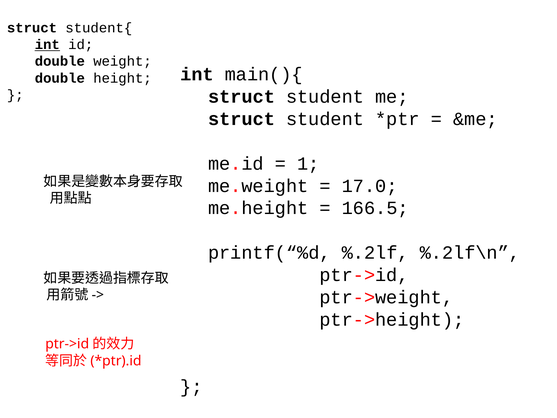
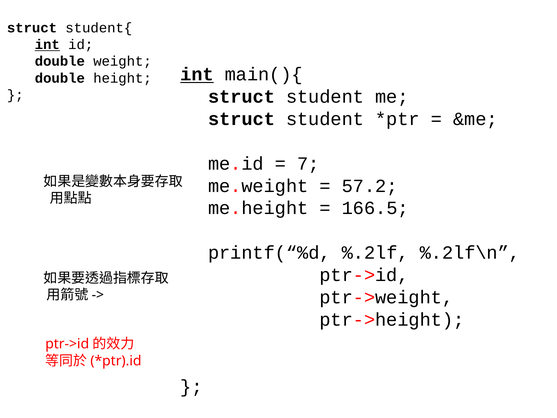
int at (197, 74) underline: none -> present
1: 1 -> 7
17.0: 17.0 -> 57.2
